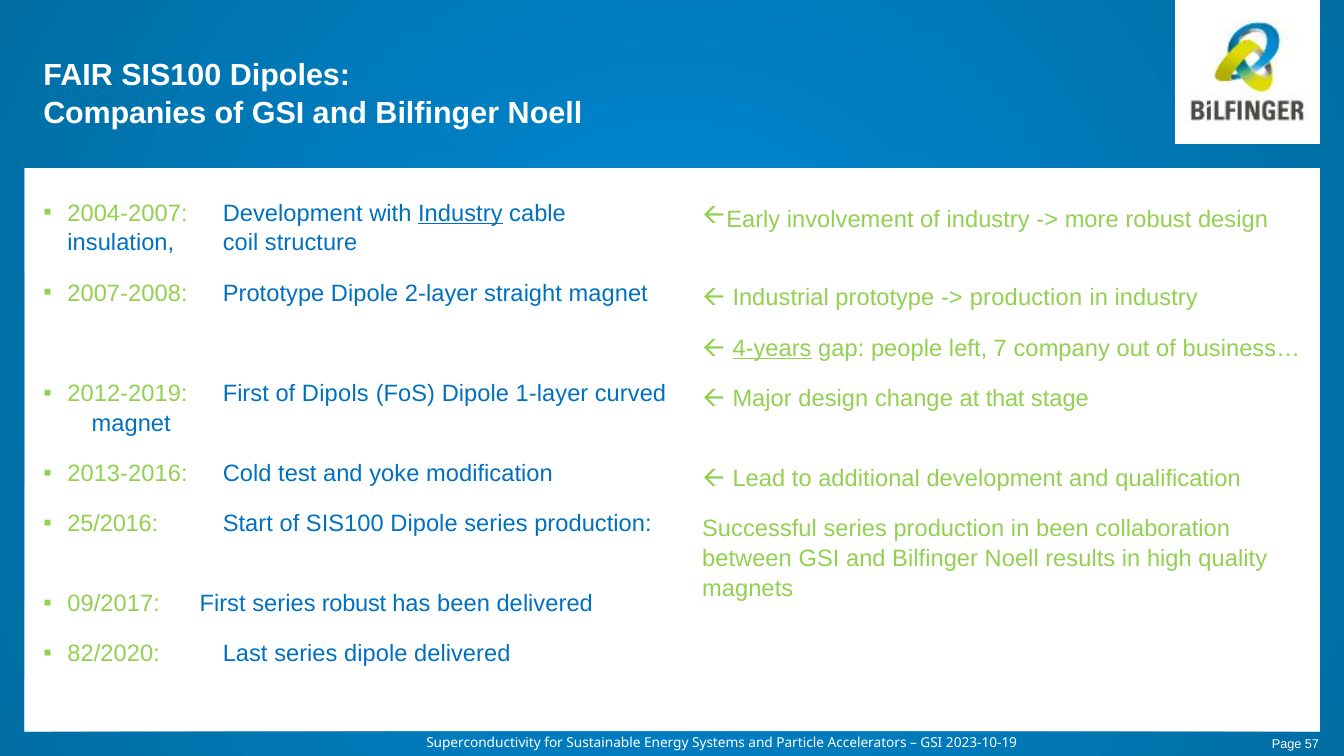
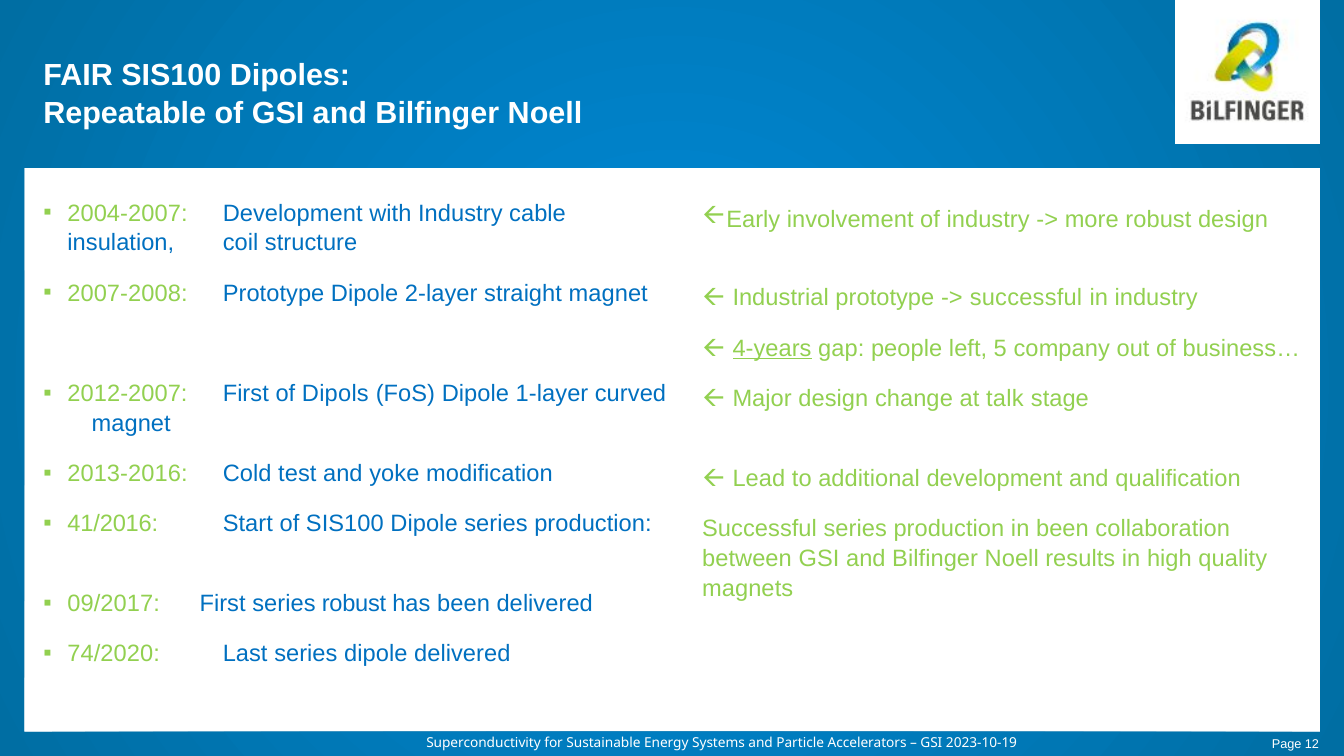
Companies: Companies -> Repeatable
Industry at (460, 213) underline: present -> none
production at (1026, 298): production -> successful
7: 7 -> 5
2012-2019: 2012-2019 -> 2012-2007
that: that -> talk
25/2016: 25/2016 -> 41/2016
82/2020: 82/2020 -> 74/2020
57: 57 -> 12
